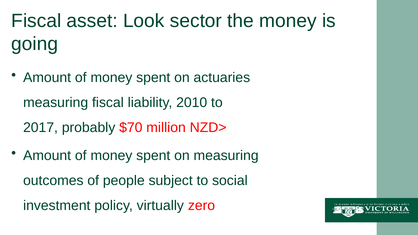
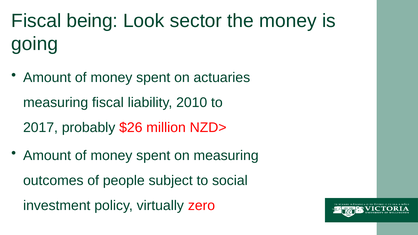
asset: asset -> being
$70: $70 -> $26
